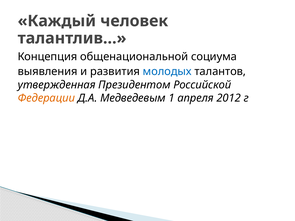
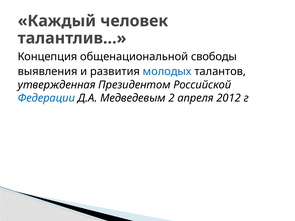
социума: социума -> свободы
Федерации colour: orange -> blue
1: 1 -> 2
